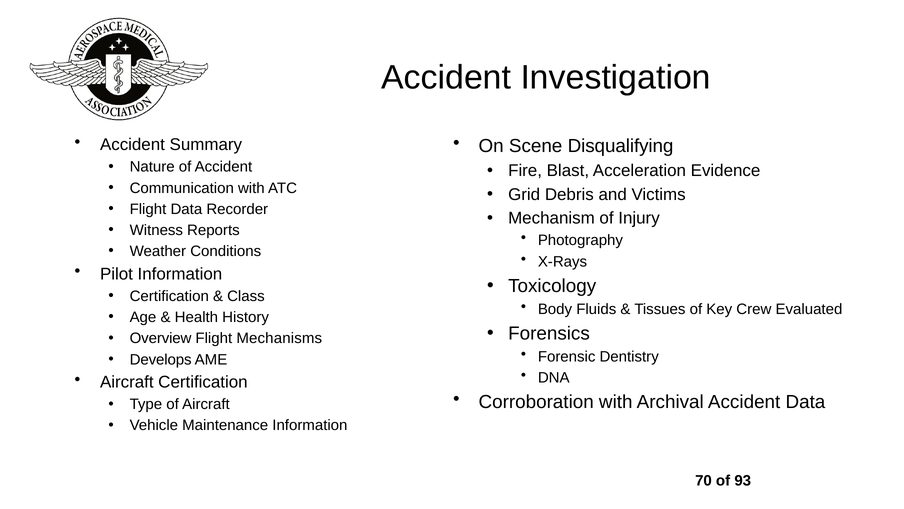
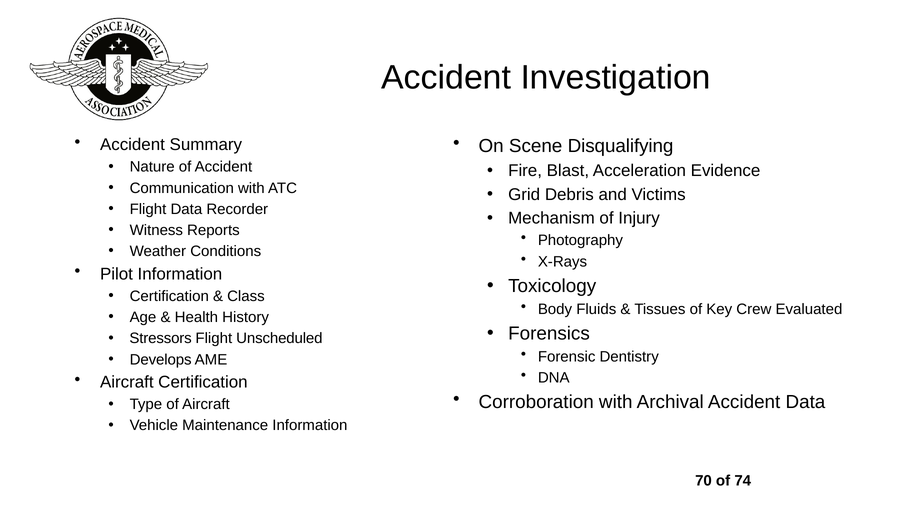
Overview: Overview -> Stressors
Mechanisms: Mechanisms -> Unscheduled
93: 93 -> 74
